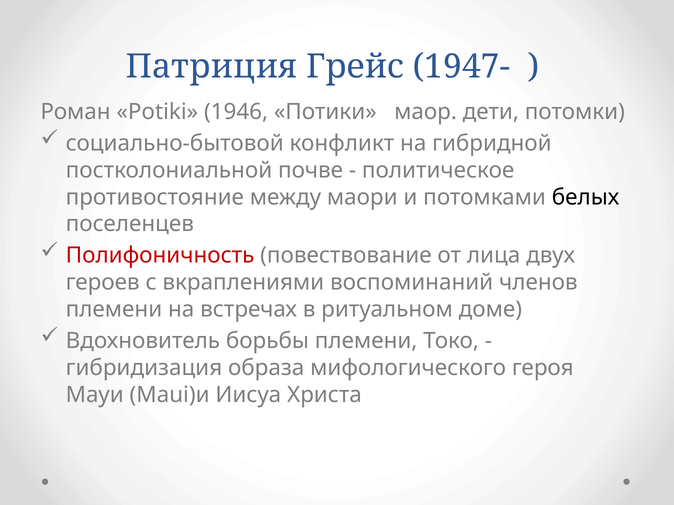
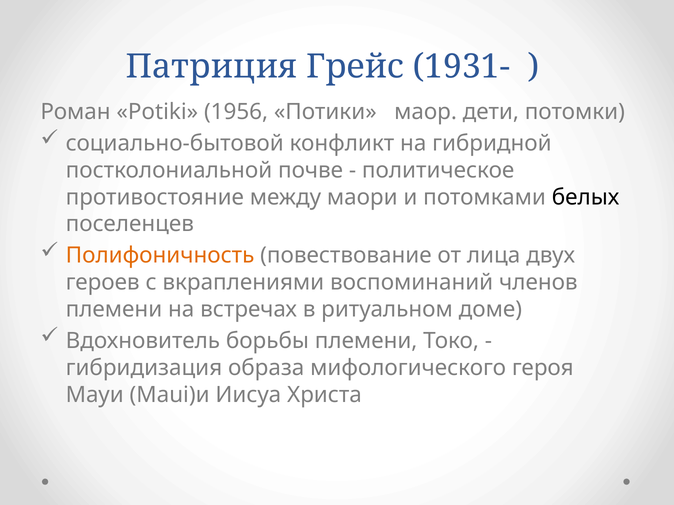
1947-: 1947- -> 1931-
1946: 1946 -> 1956
Полифоничность colour: red -> orange
